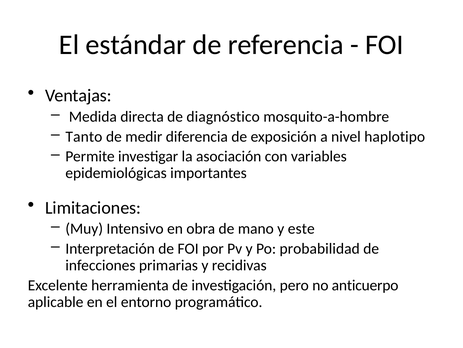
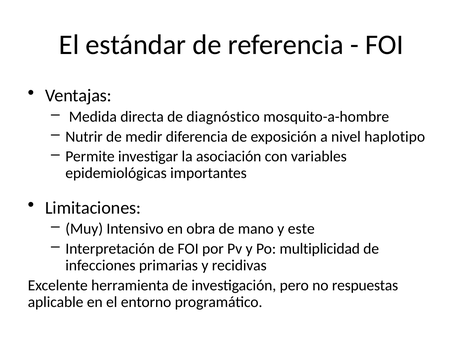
Tanto: Tanto -> Nutrir
probabilidad: probabilidad -> multiplicidad
anticuerpo: anticuerpo -> respuestas
